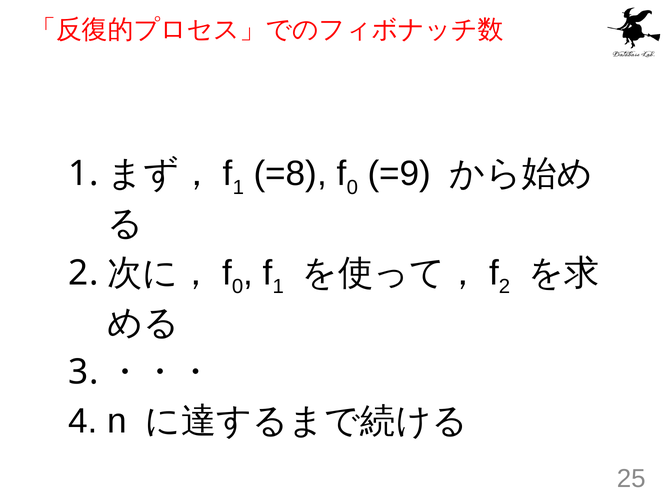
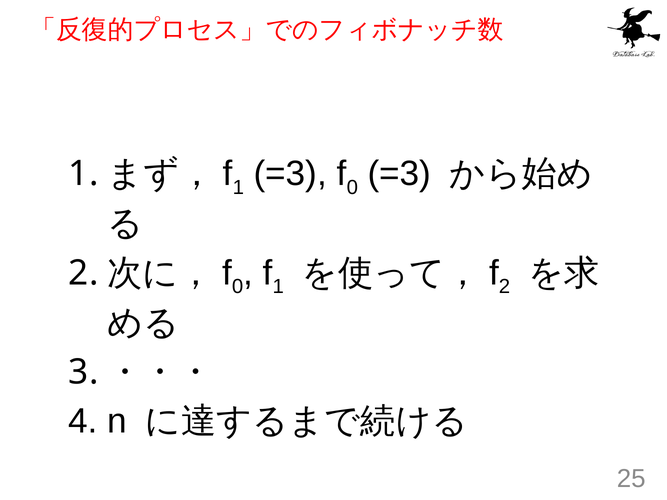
=8 at (290, 174): =8 -> =3
=9 at (399, 174): =9 -> =3
